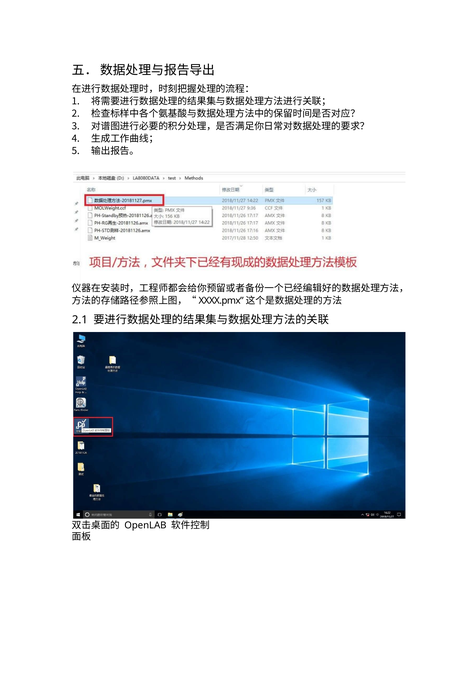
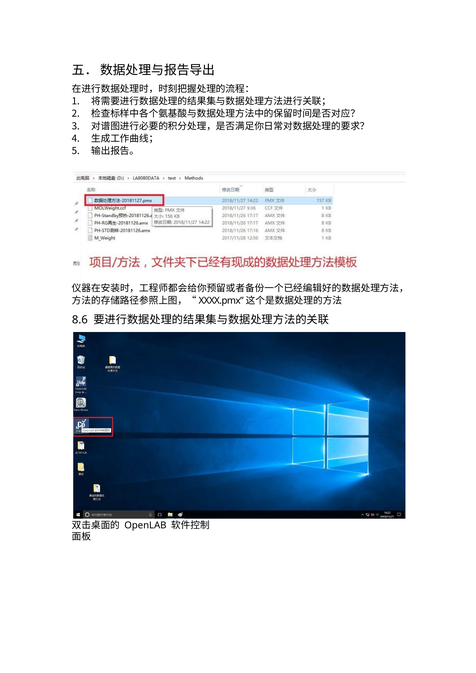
2.1: 2.1 -> 8.6
